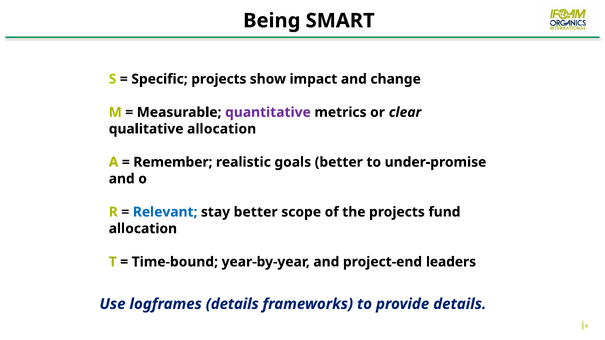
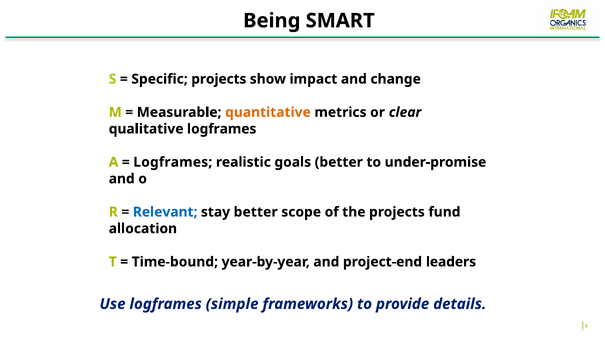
quantitative colour: purple -> orange
qualitative allocation: allocation -> logframes
Remember at (173, 162): Remember -> Logframes
logframes details: details -> simple
